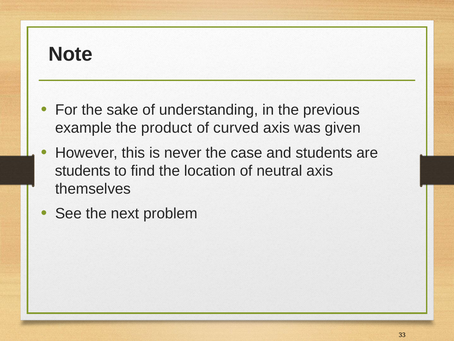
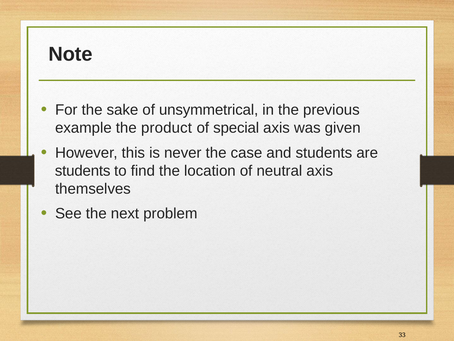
understanding: understanding -> unsymmetrical
curved: curved -> special
